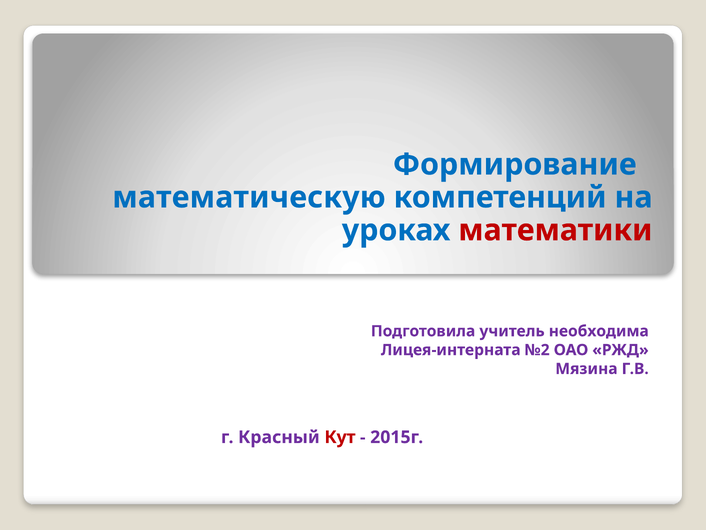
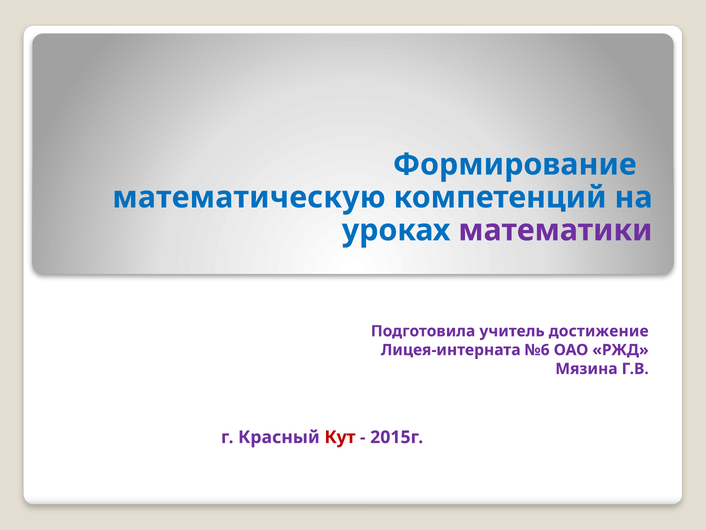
математики colour: red -> purple
необходима: необходима -> достижение
№2: №2 -> №6
